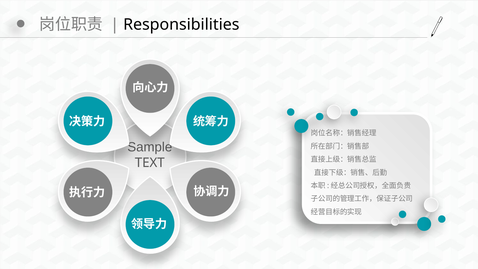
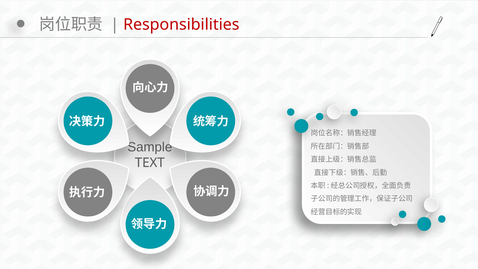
Responsibilities colour: black -> red
